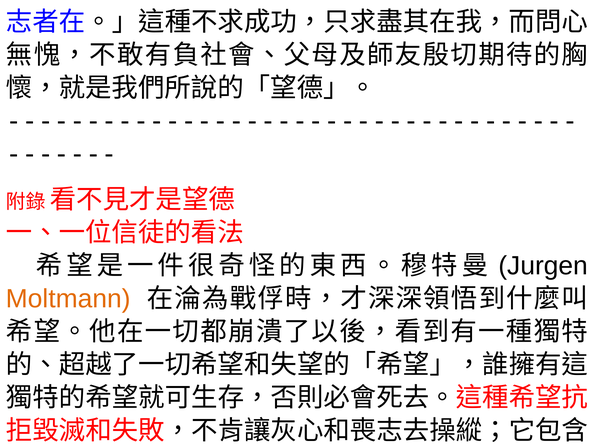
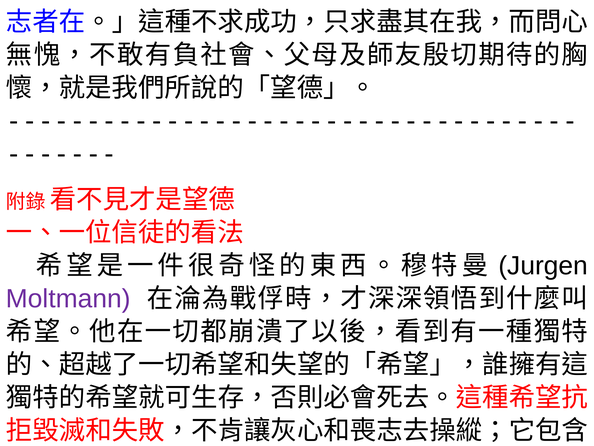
Moltmann colour: orange -> purple
